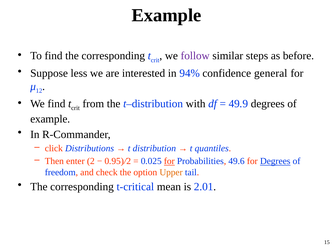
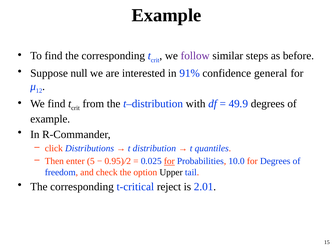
less: less -> null
94%: 94% -> 91%
2: 2 -> 5
49.6: 49.6 -> 10.0
Degrees at (275, 162) underline: present -> none
Upper colour: orange -> black
mean: mean -> reject
